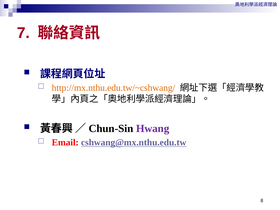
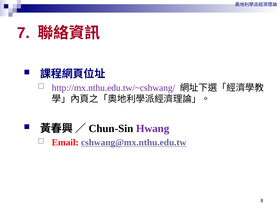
http://mx.nthu.edu.tw/~cshwang/ colour: orange -> purple
